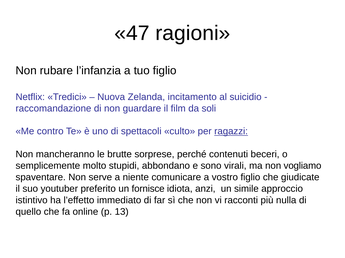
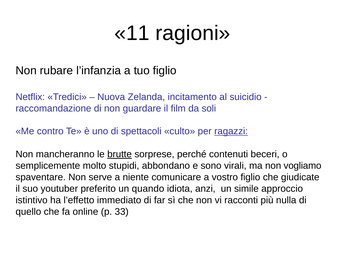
47: 47 -> 11
brutte underline: none -> present
fornisce: fornisce -> quando
13: 13 -> 33
